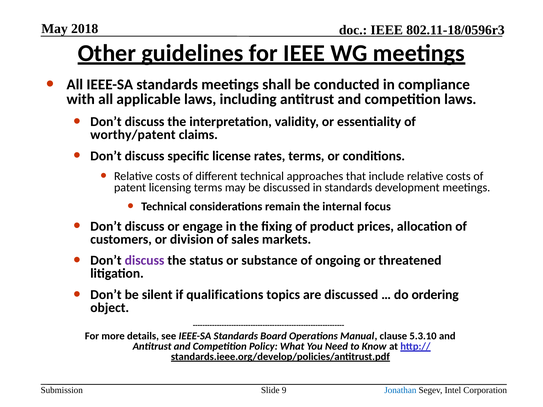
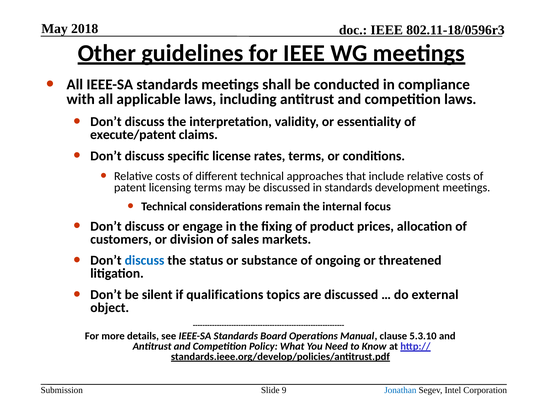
worthy/patent: worthy/patent -> execute/patent
discuss at (145, 261) colour: purple -> blue
ordering: ordering -> external
